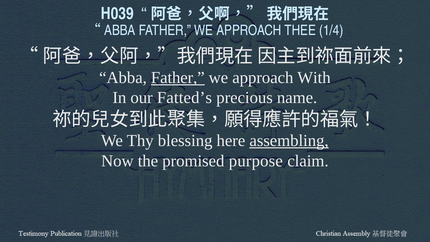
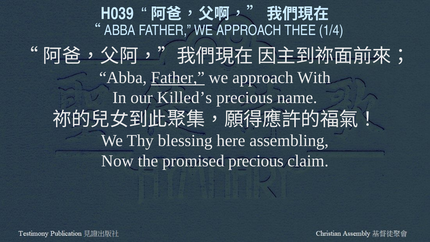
Fatted’s: Fatted’s -> Killed’s
assembling underline: present -> none
promised purpose: purpose -> precious
